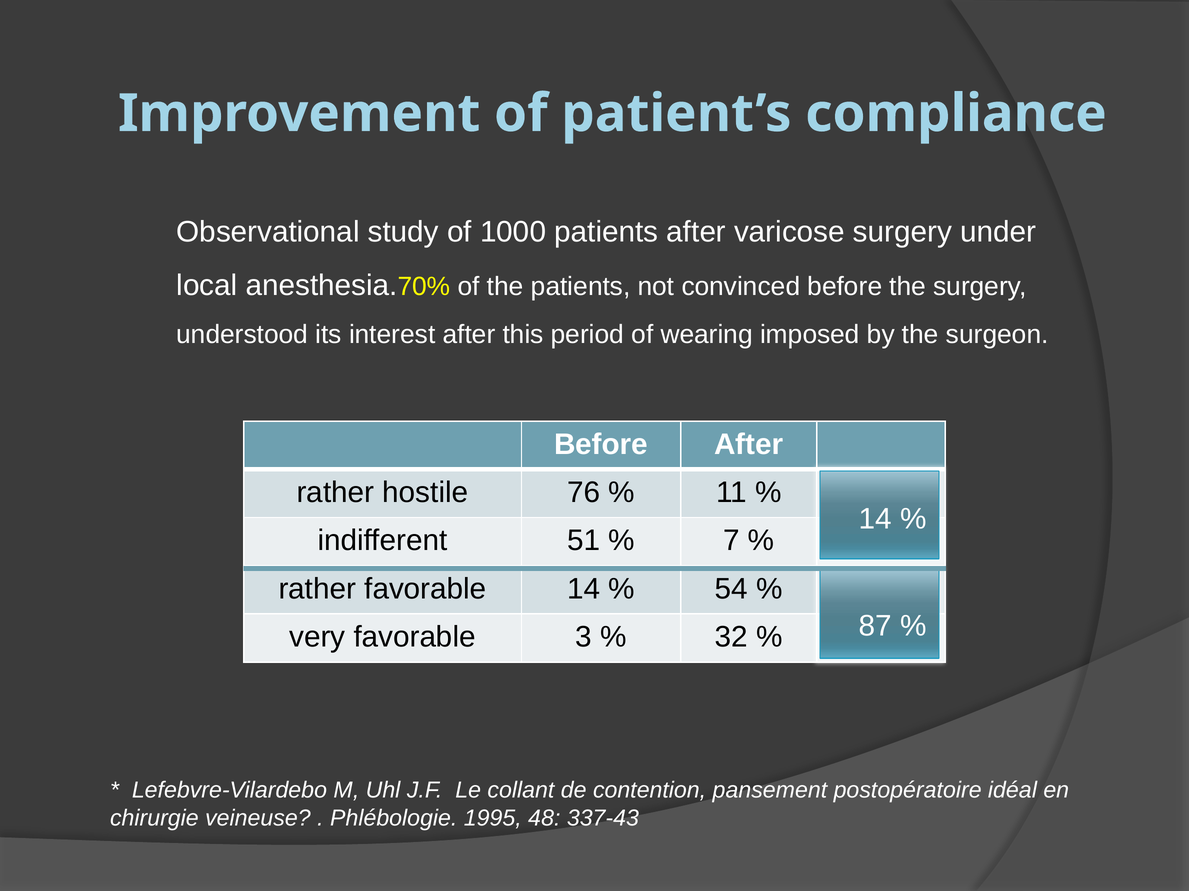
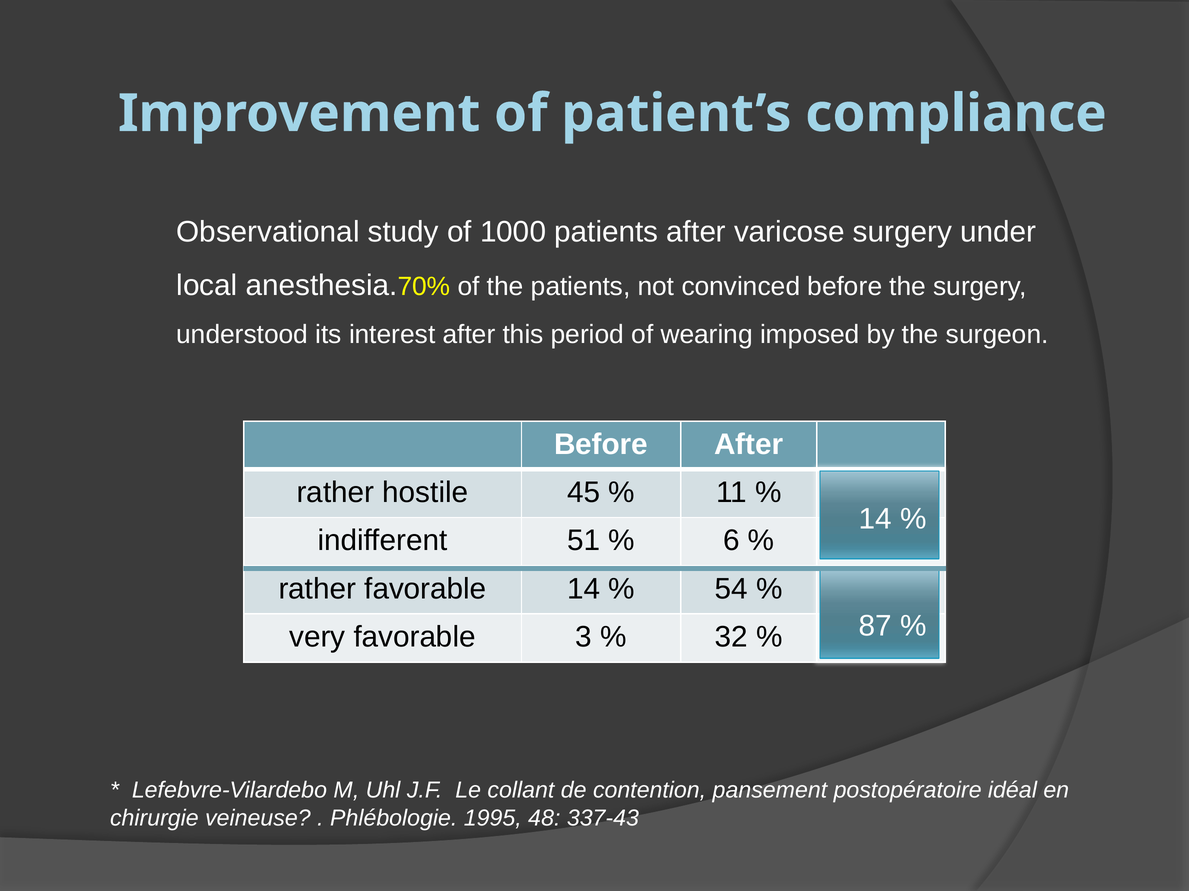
76: 76 -> 45
7: 7 -> 6
